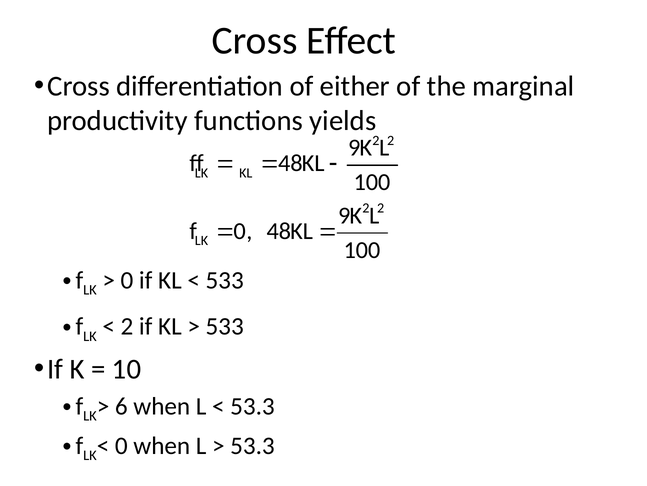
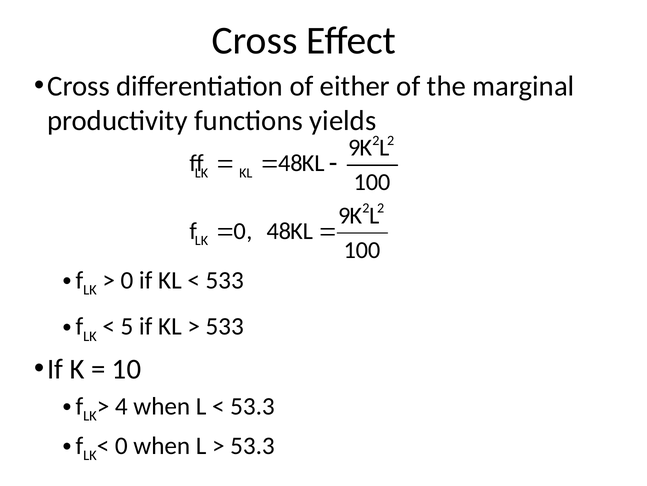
2 at (127, 326): 2 -> 5
6: 6 -> 4
